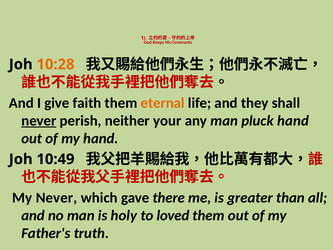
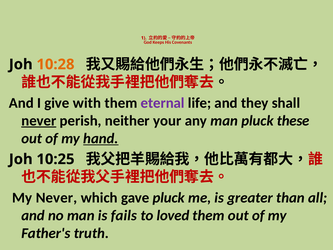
faith: faith -> with
eternal colour: orange -> purple
pluck hand: hand -> these
hand at (101, 138) underline: none -> present
10:49: 10:49 -> 10:25
gave there: there -> pluck
holy: holy -> fails
